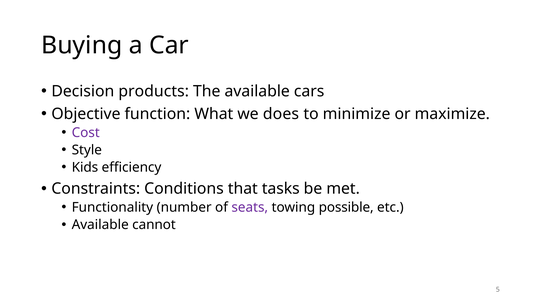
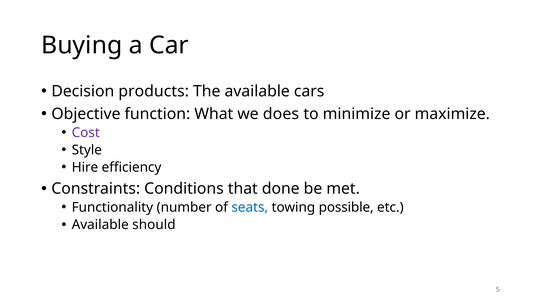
Kids: Kids -> Hire
tasks: tasks -> done
seats colour: purple -> blue
cannot: cannot -> should
